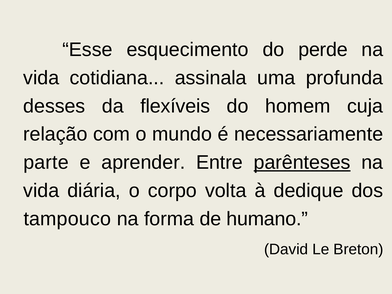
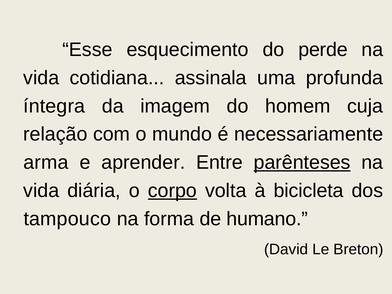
desses: desses -> íntegra
flexíveis: flexíveis -> imagem
parte: parte -> arma
corpo underline: none -> present
dedique: dedique -> bicicleta
